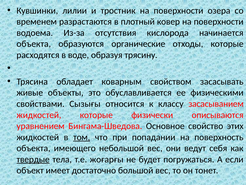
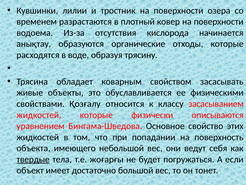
объекта at (34, 44): объекта -> анықтау
Сызығы: Сызығы -> Қозғалу
том underline: present -> none
